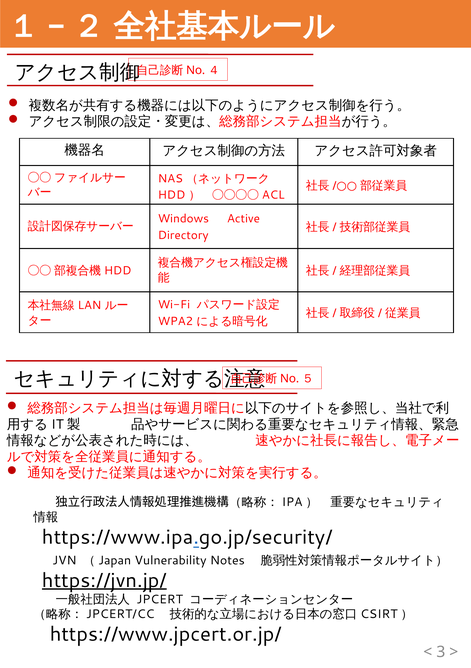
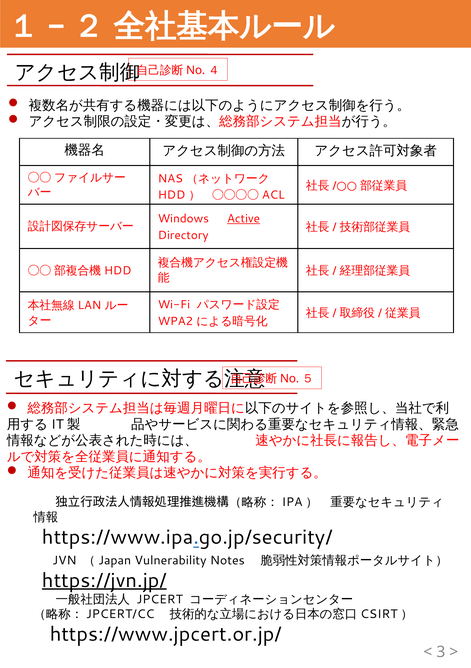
Active underline: none -> present
